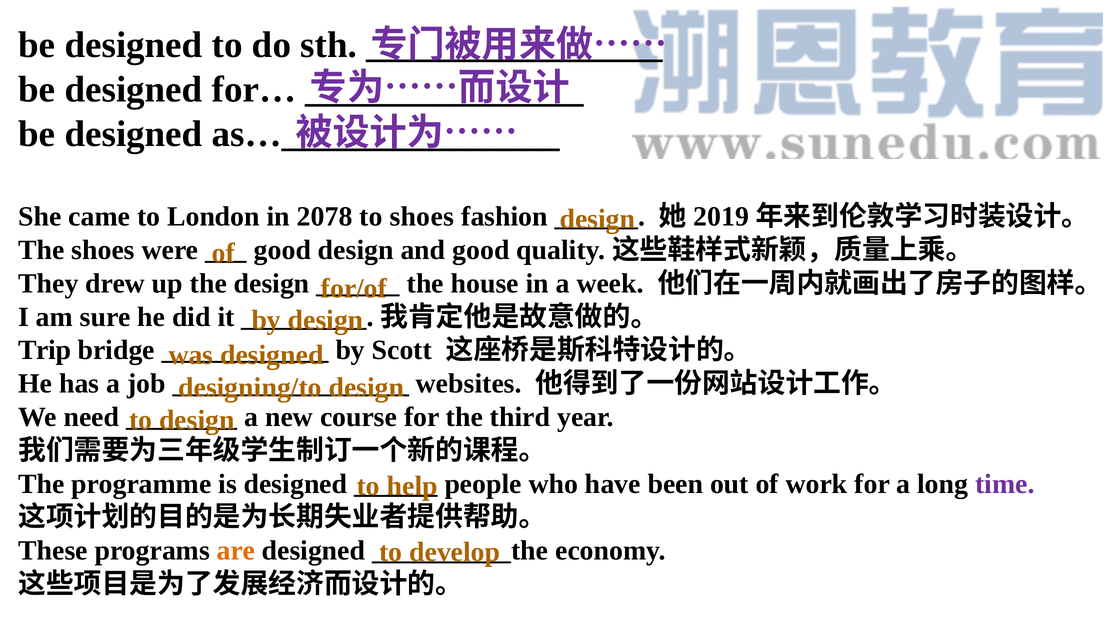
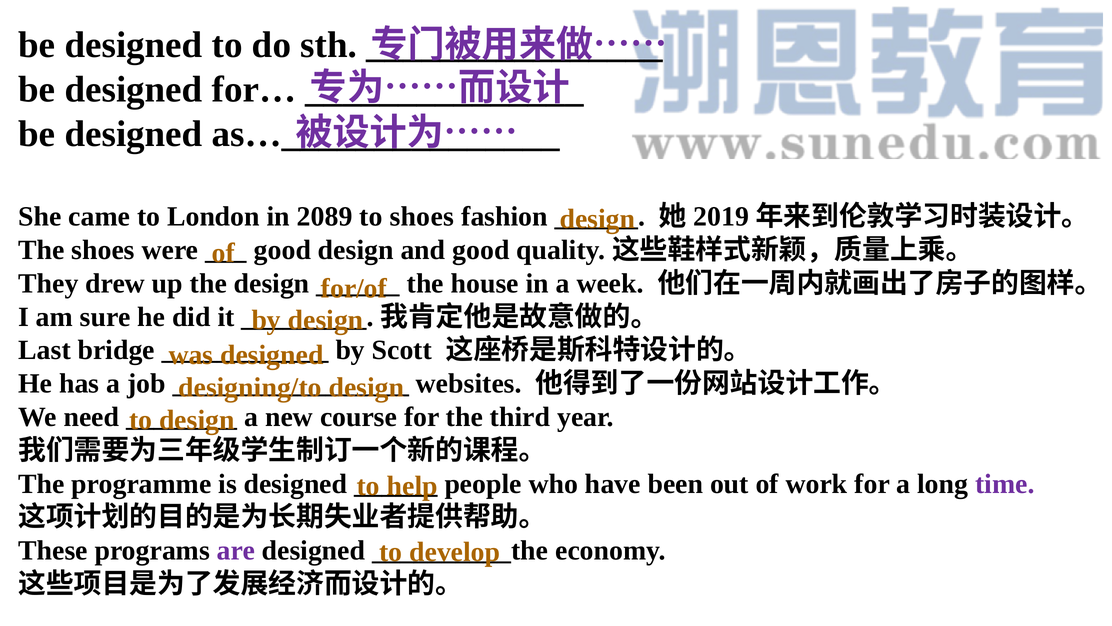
2078: 2078 -> 2089
Trip: Trip -> Last
are colour: orange -> purple
